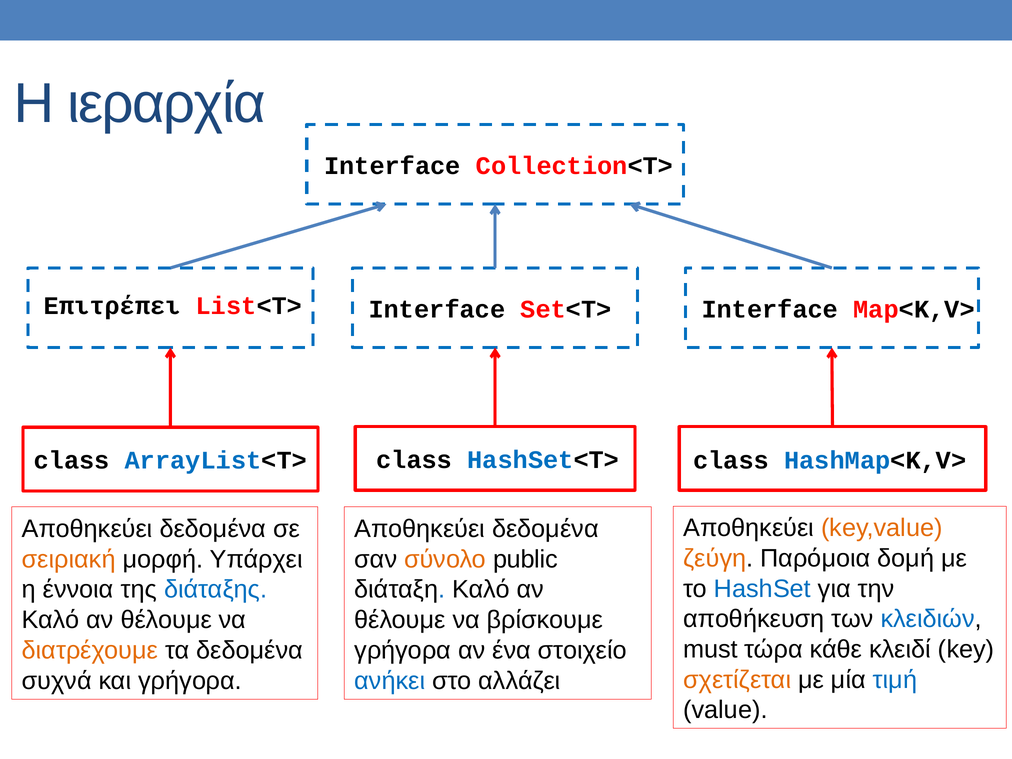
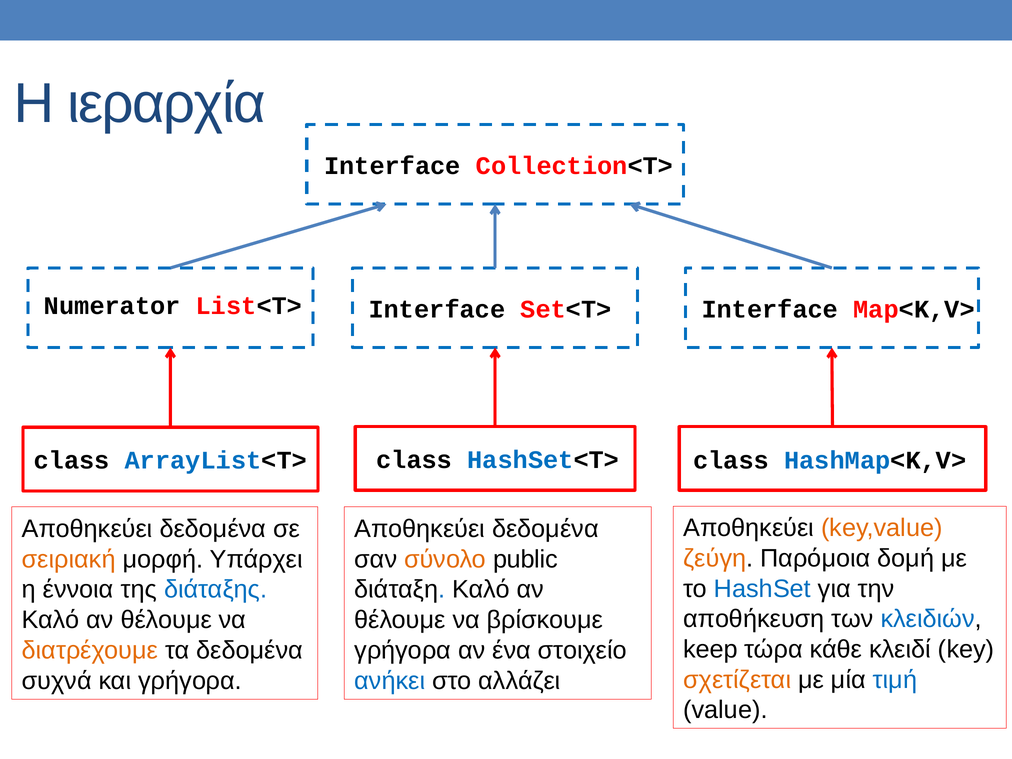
Επιτρέπει: Επιτρέπει -> Numerator
must: must -> keep
